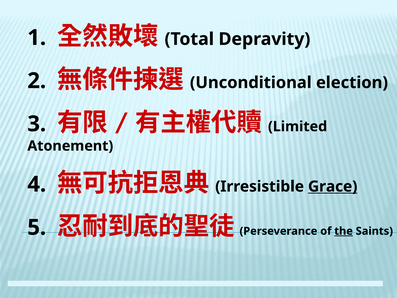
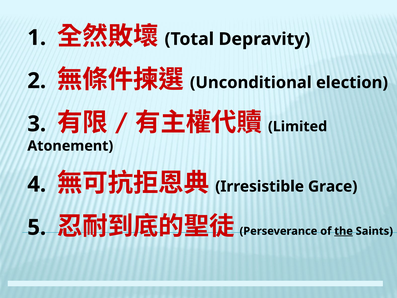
Grace underline: present -> none
